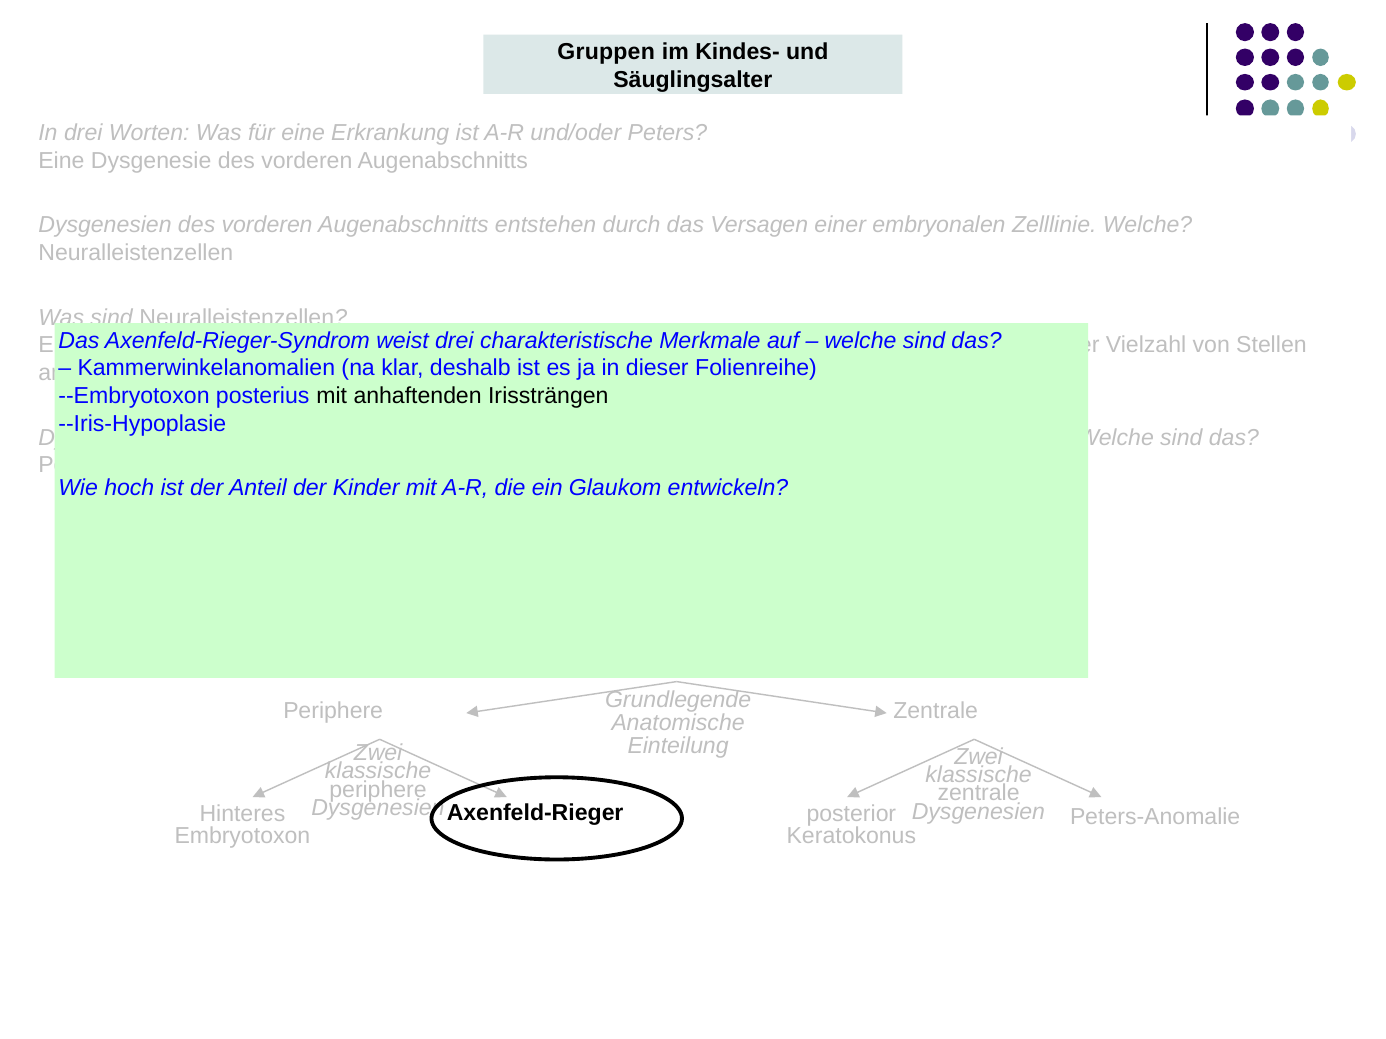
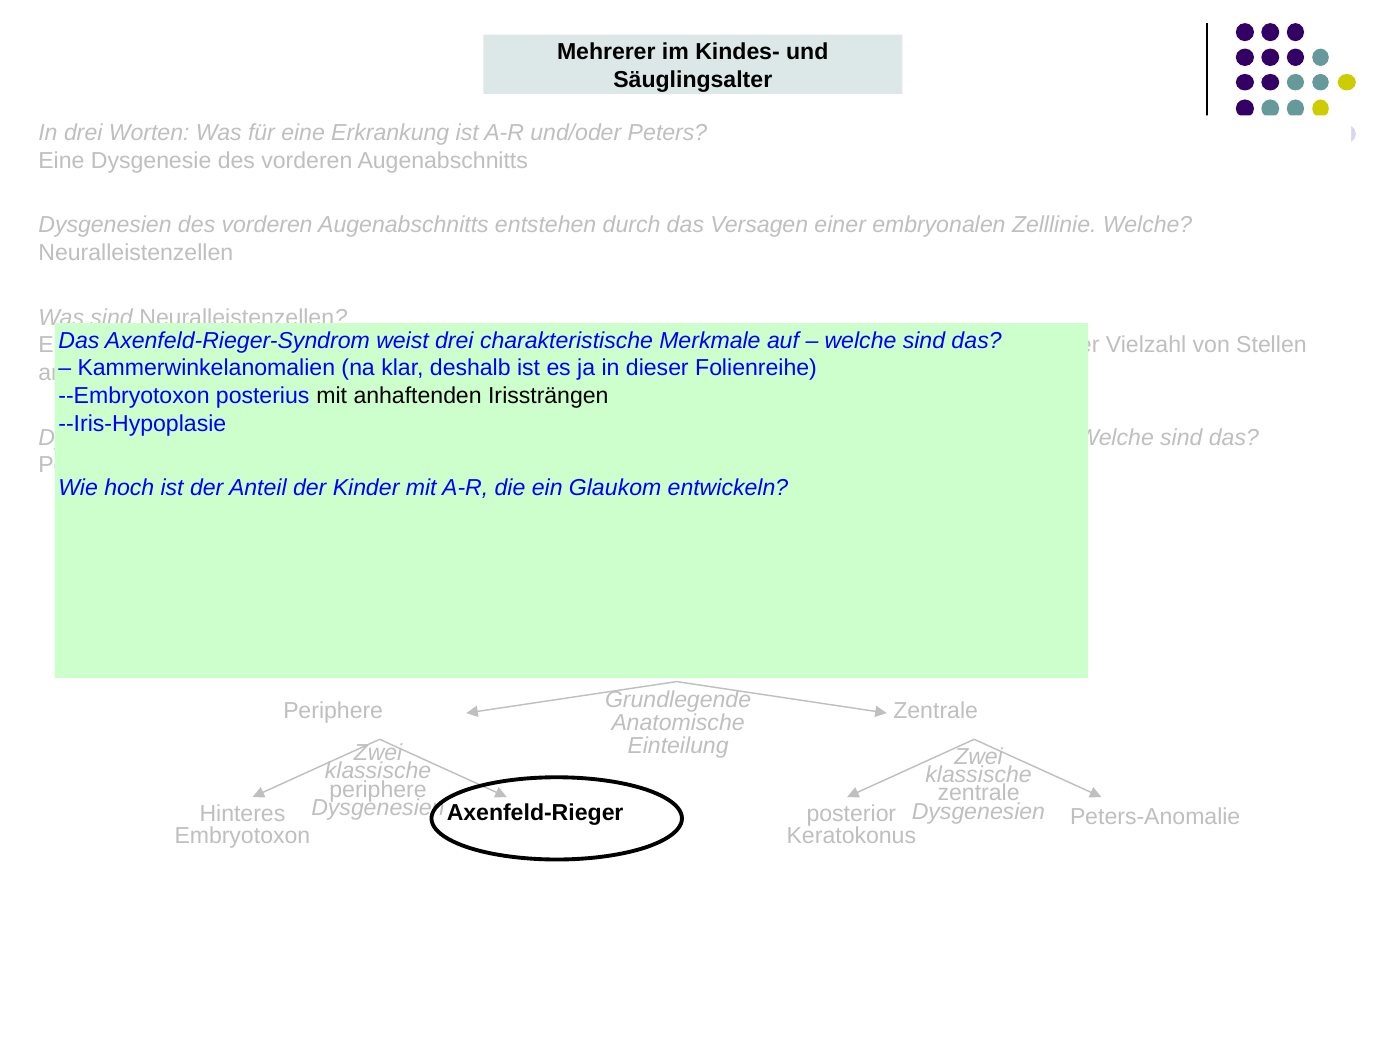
Gruppen at (606, 52): Gruppen -> Mehrerer
